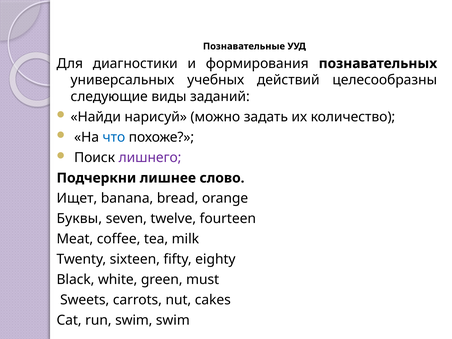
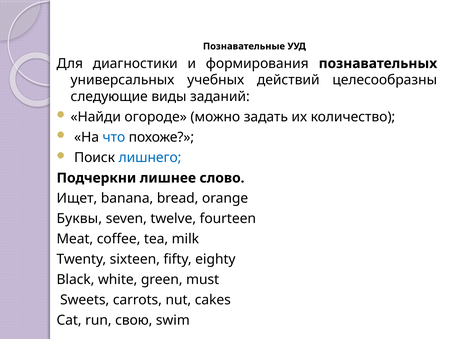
нарисуй: нарисуй -> огороде
лишнего colour: purple -> blue
run swim: swim -> свою
